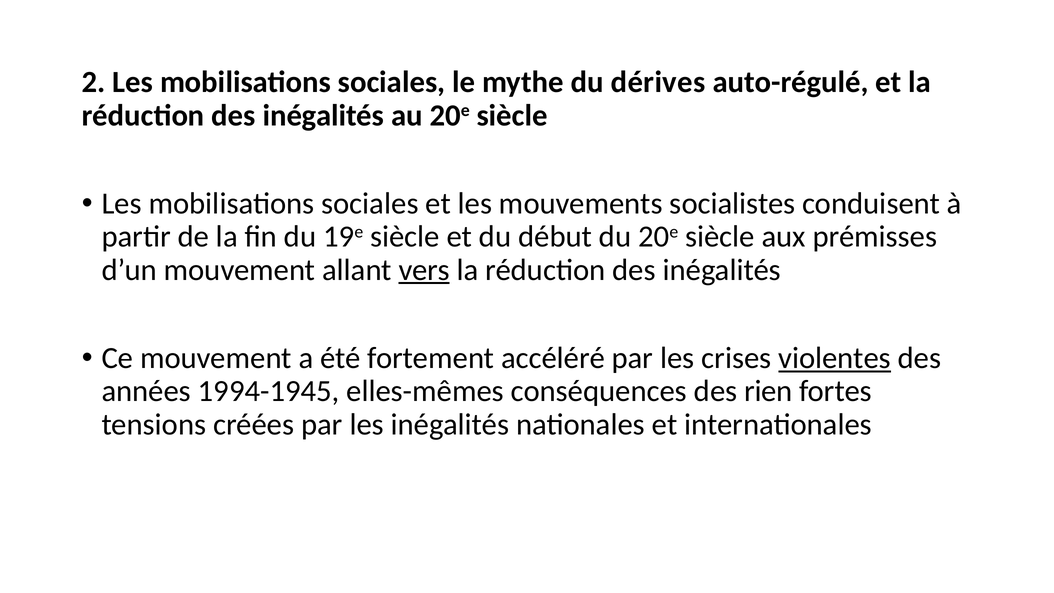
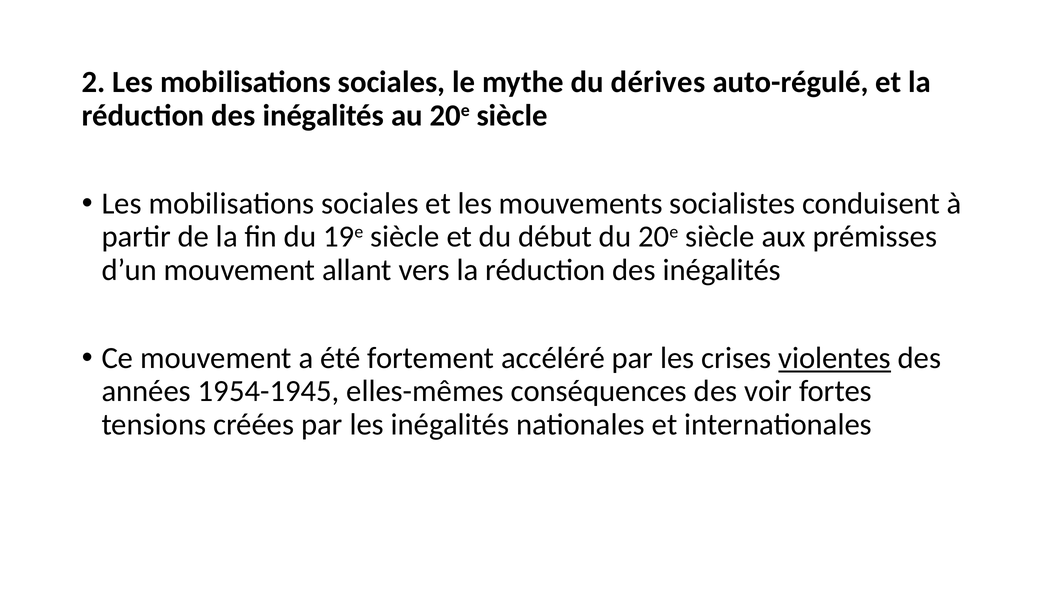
vers underline: present -> none
1994-1945: 1994-1945 -> 1954-1945
rien: rien -> voir
